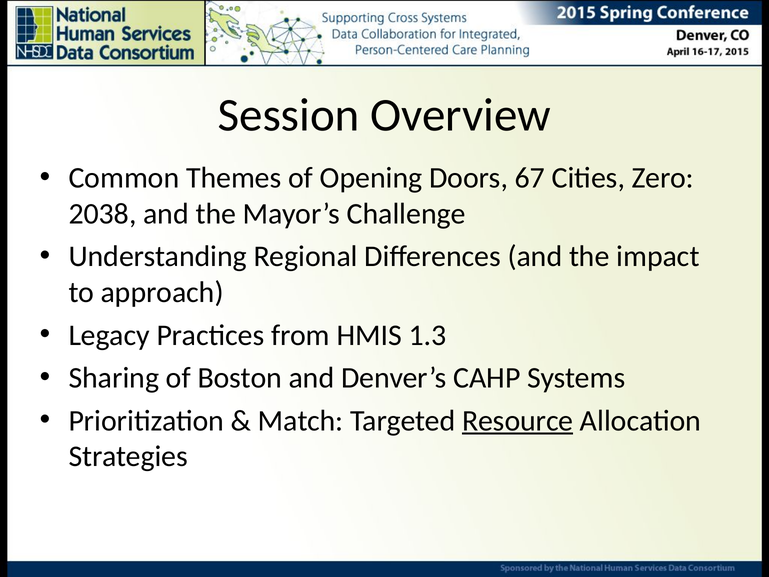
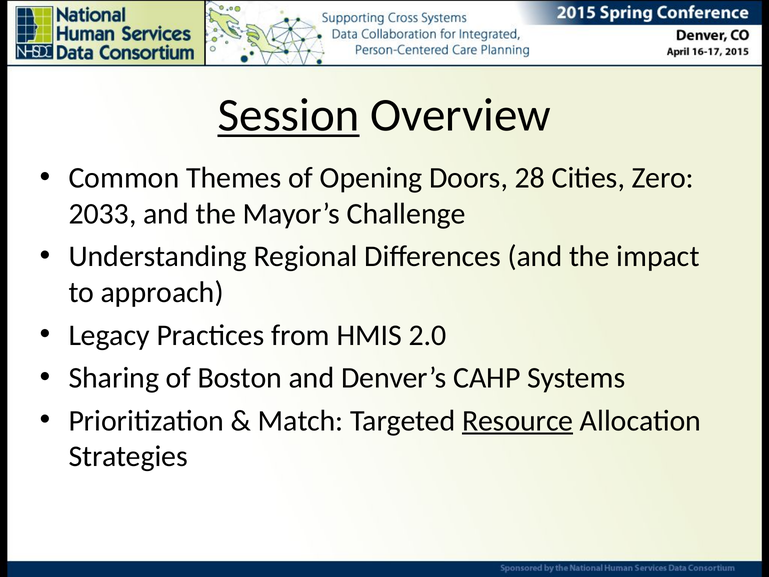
Session underline: none -> present
67: 67 -> 28
2038: 2038 -> 2033
1.3: 1.3 -> 2.0
